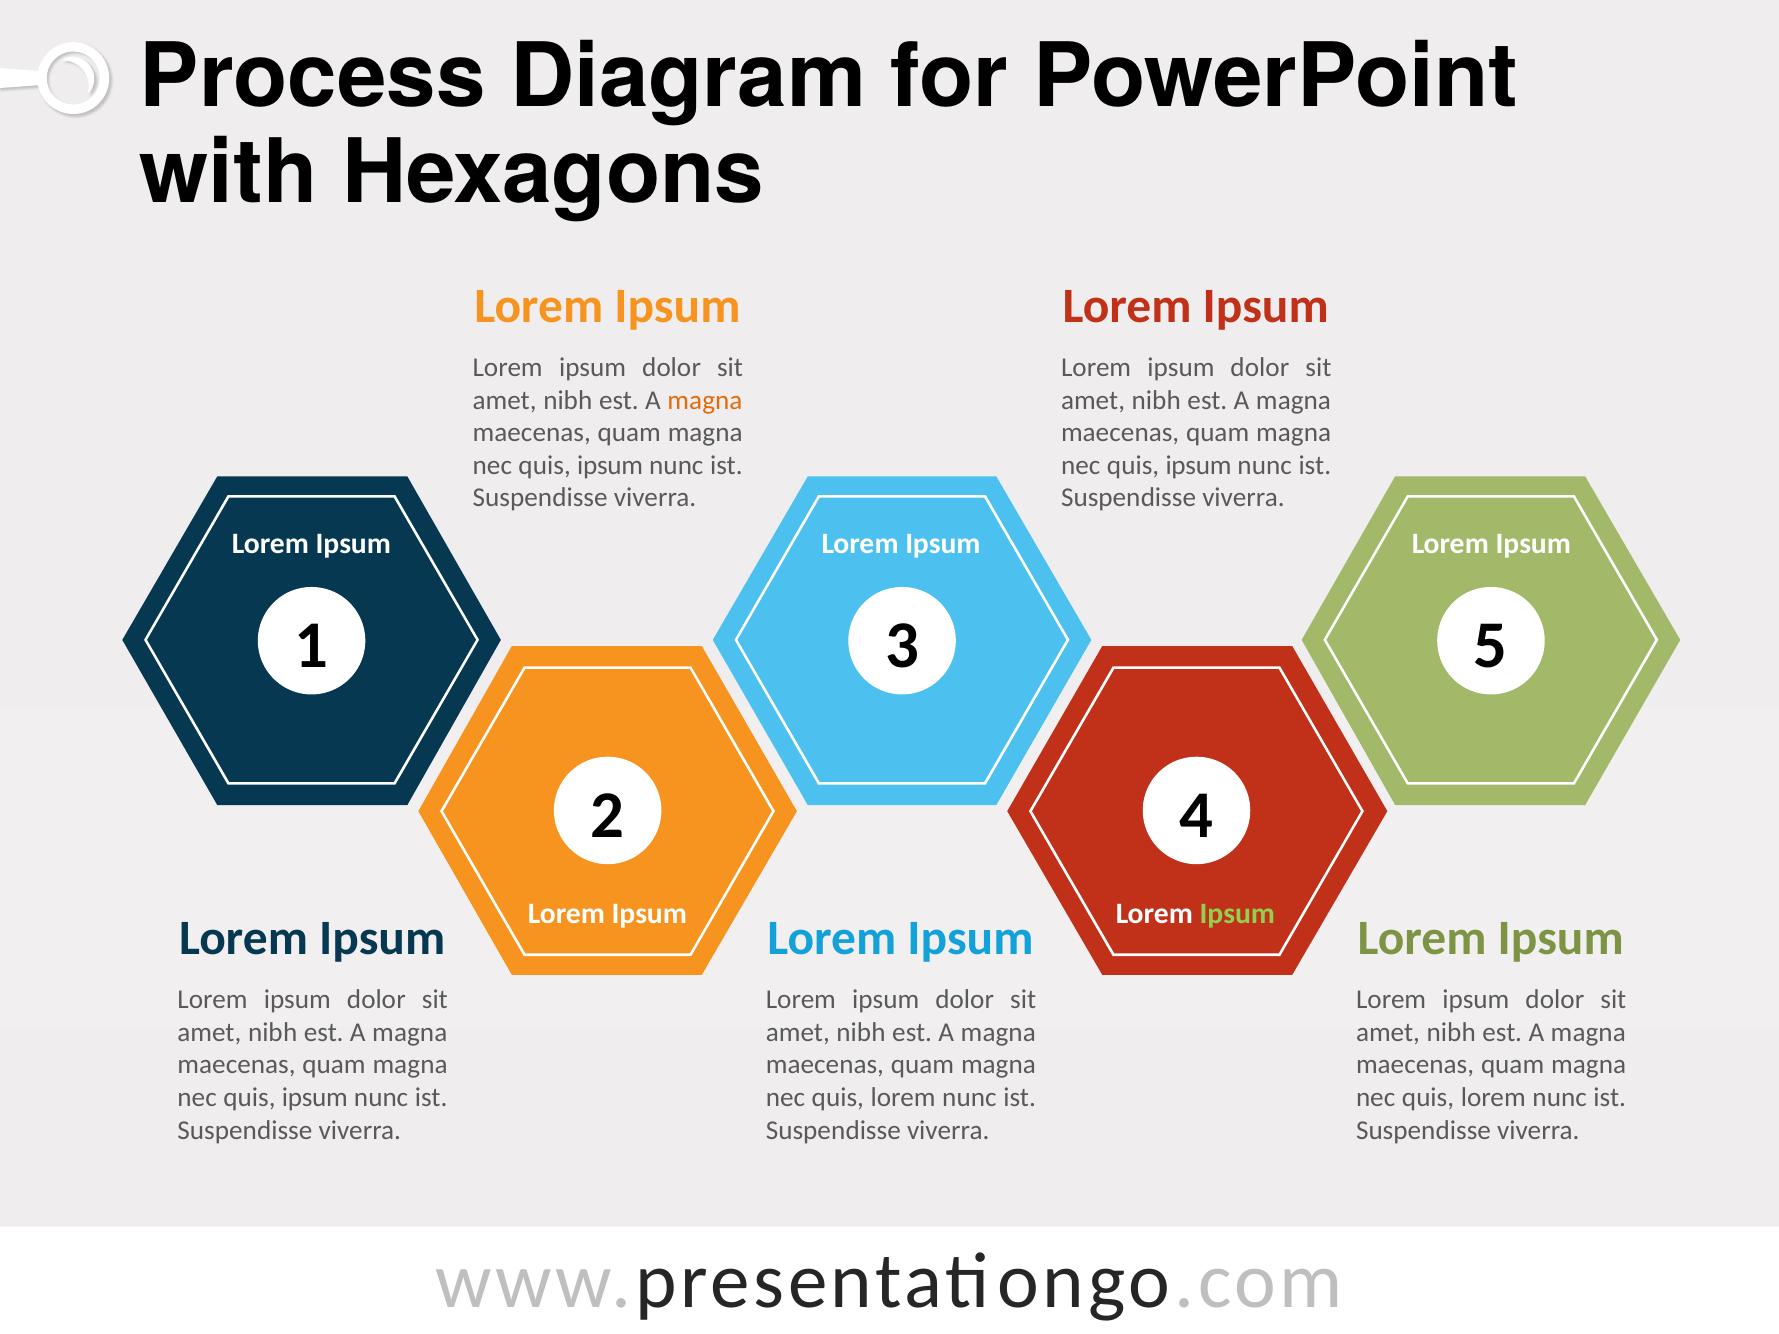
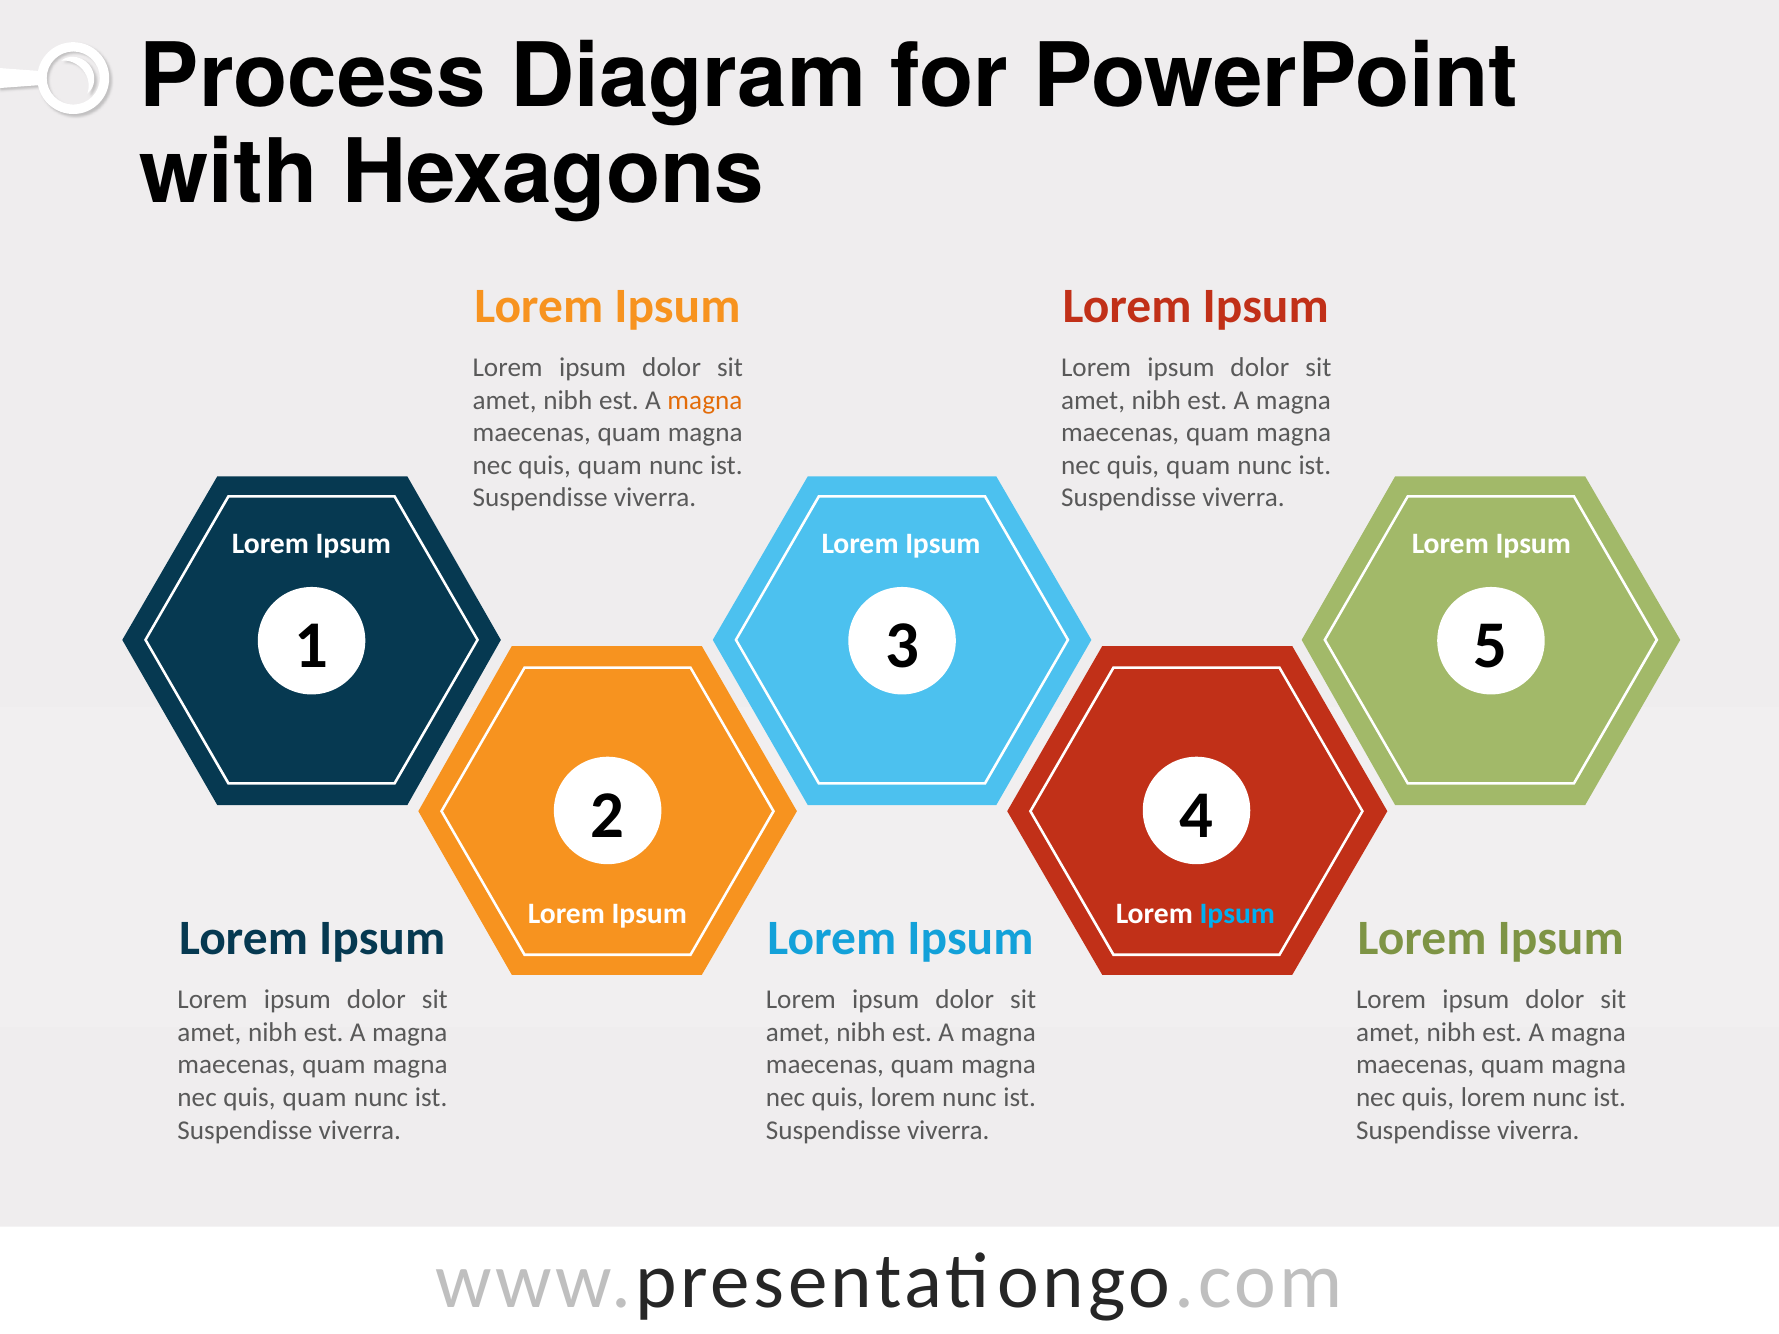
ipsum at (610, 465): ipsum -> quam
ipsum at (1199, 465): ipsum -> quam
Ipsum at (1237, 913) colour: light green -> light blue
ipsum at (315, 1098): ipsum -> quam
